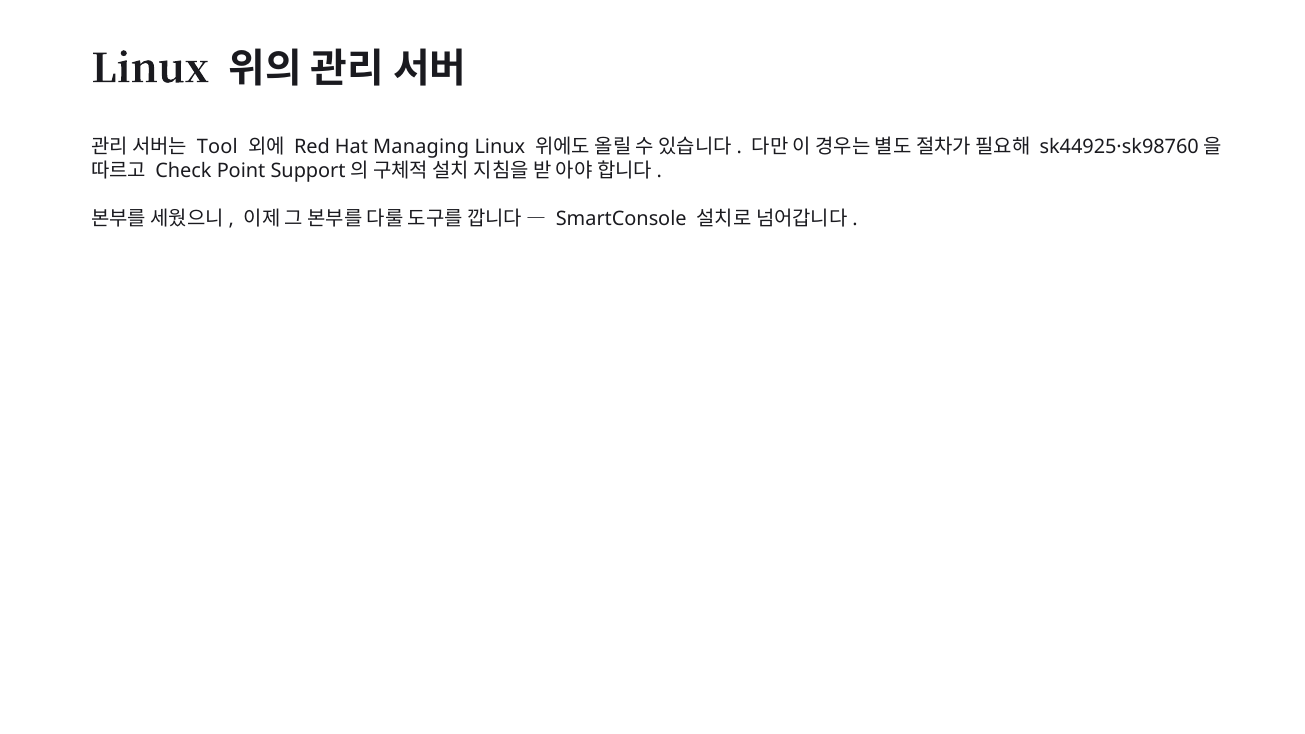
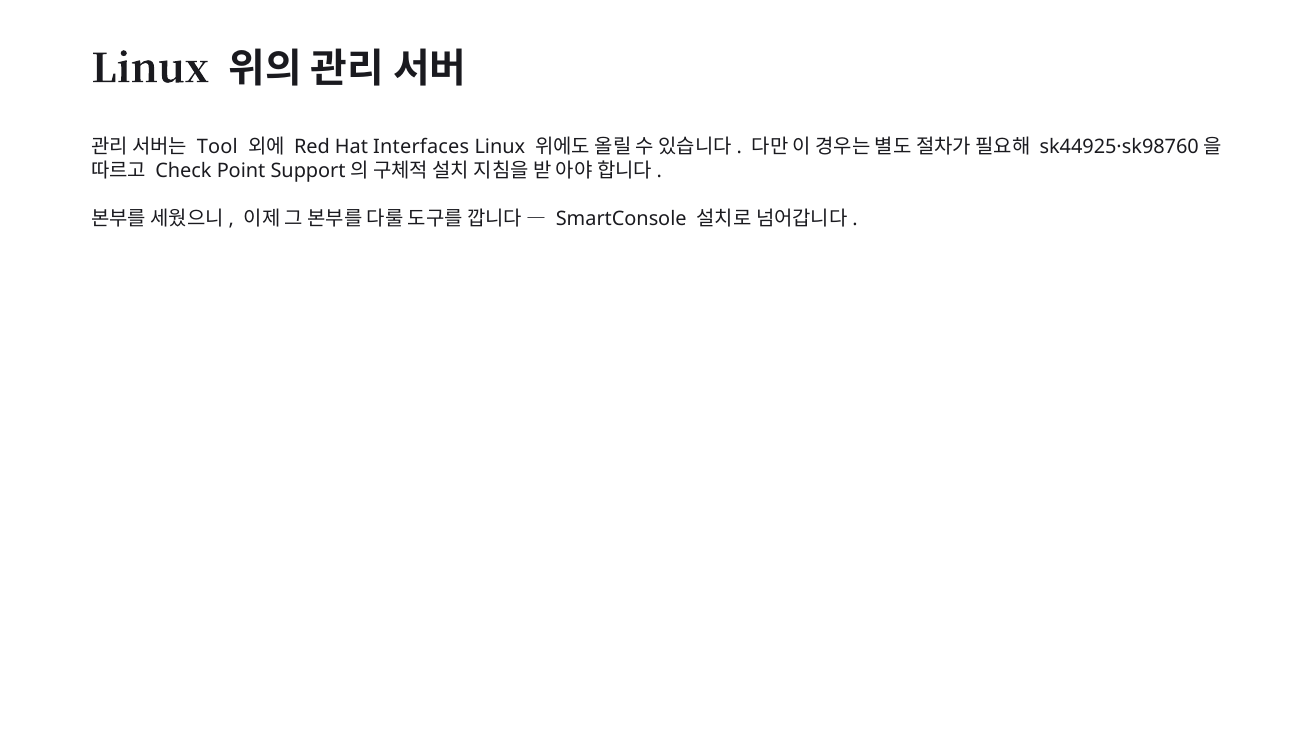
Managing: Managing -> Interfaces
